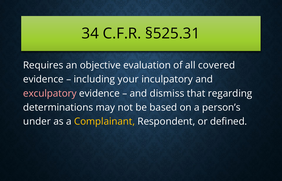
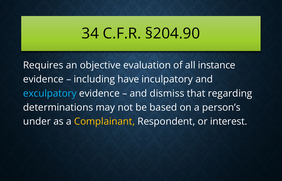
§525.31: §525.31 -> §204.90
covered: covered -> instance
your: your -> have
exculpatory colour: pink -> light blue
defined: defined -> interest
